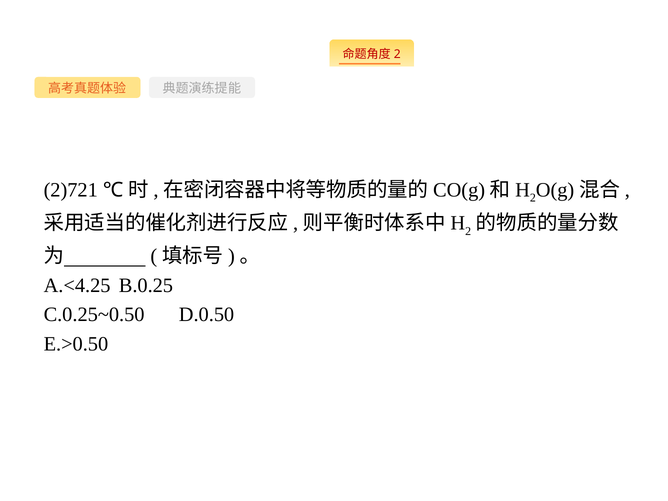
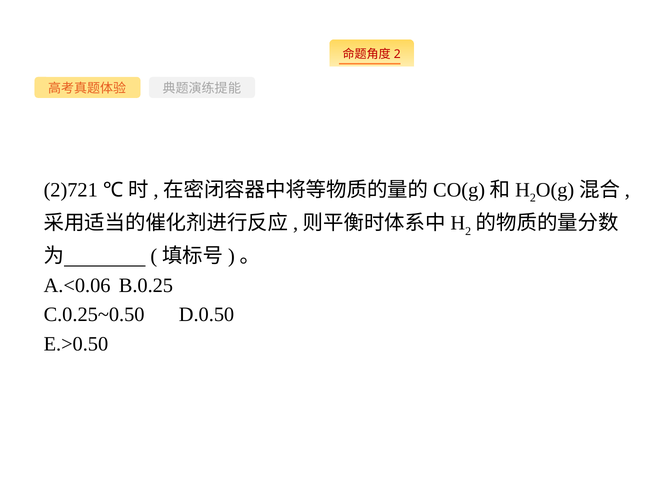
A.<4.25: A.<4.25 -> A.<0.06
